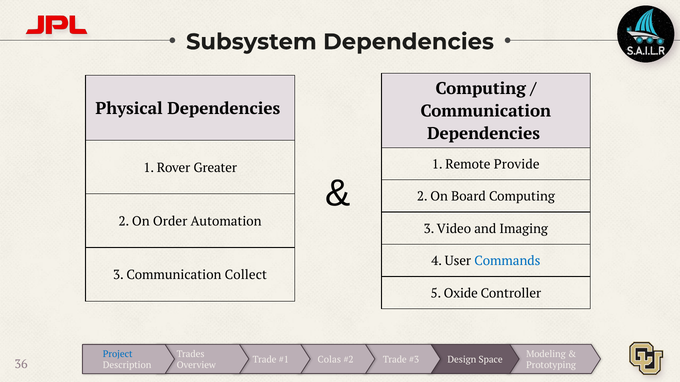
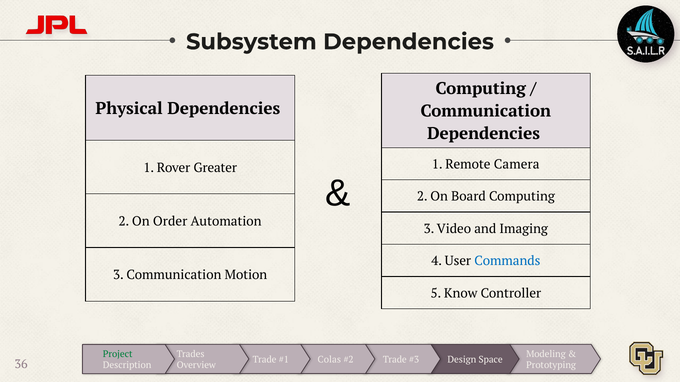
Provide: Provide -> Camera
Collect: Collect -> Motion
Oxide: Oxide -> Know
Project colour: blue -> green
